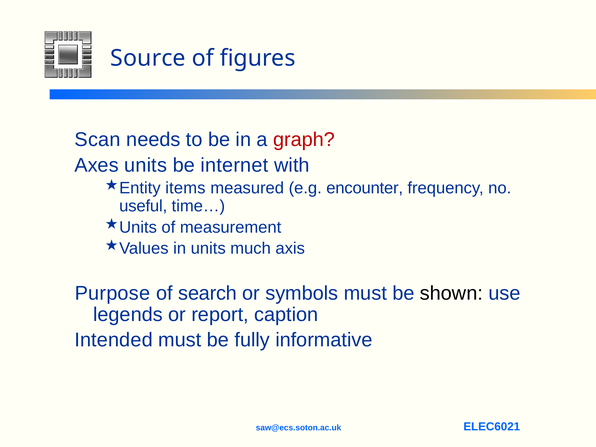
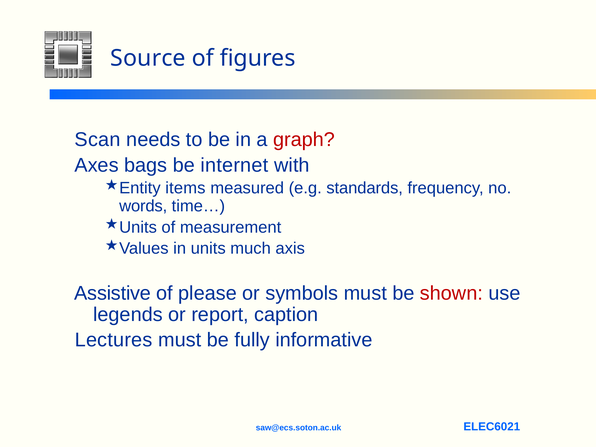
Axes units: units -> bags
encounter: encounter -> standards
useful: useful -> words
Purpose: Purpose -> Assistive
search: search -> please
shown colour: black -> red
Intended: Intended -> Lectures
